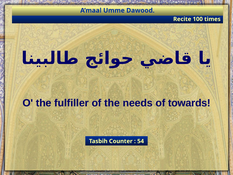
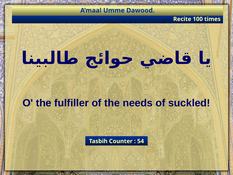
towards: towards -> suckled
